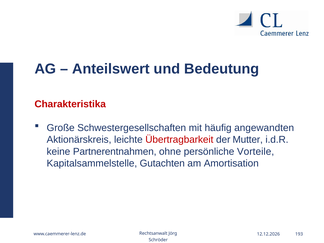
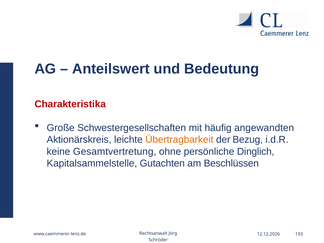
Übertragbarkeit colour: red -> orange
Mutter: Mutter -> Bezug
Partnerentnahmen: Partnerentnahmen -> Gesamtvertretung
Vorteile: Vorteile -> Dinglich
Amortisation: Amortisation -> Beschlüssen
